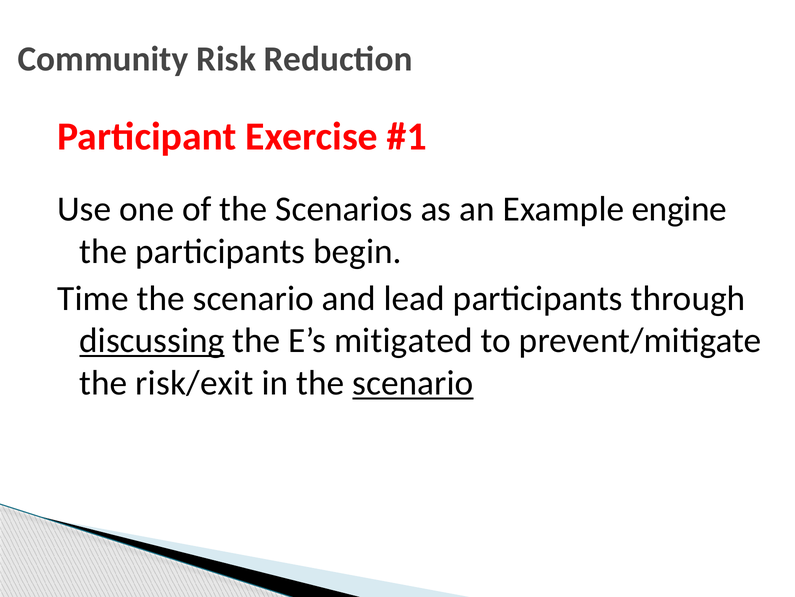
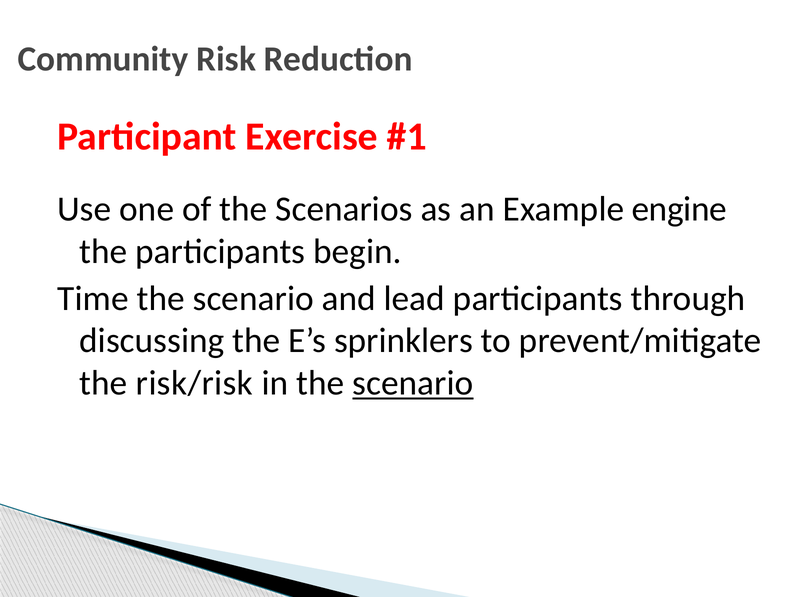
discussing underline: present -> none
mitigated: mitigated -> sprinklers
risk/exit: risk/exit -> risk/risk
